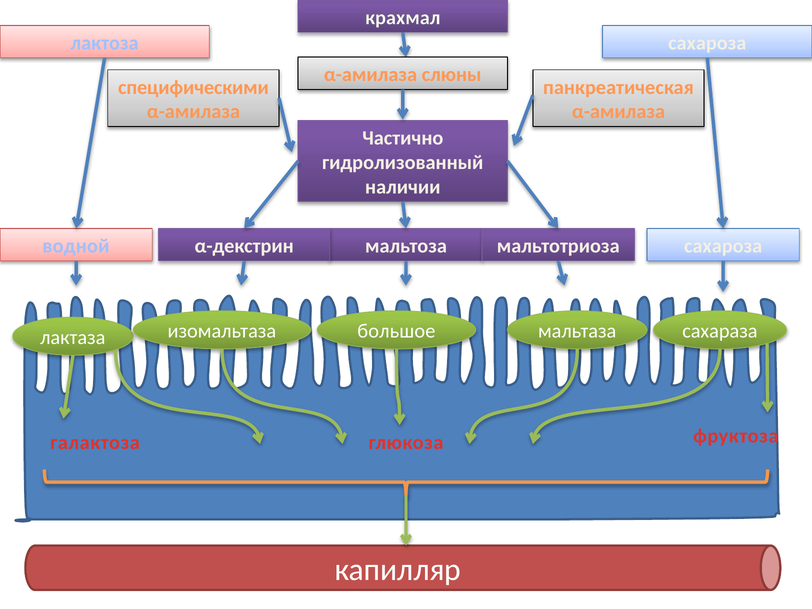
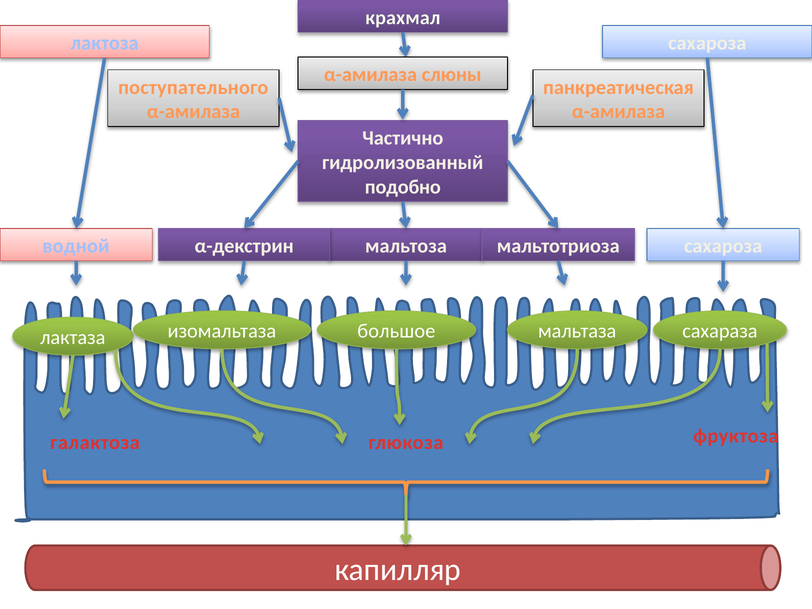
специфическими: специфическими -> поступательного
наличии: наличии -> подобно
